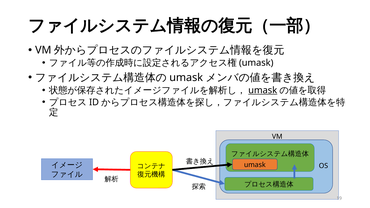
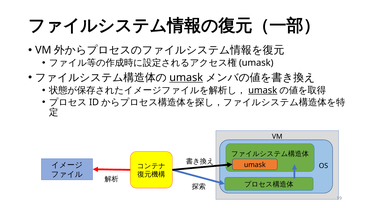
umask at (186, 78) underline: none -> present
